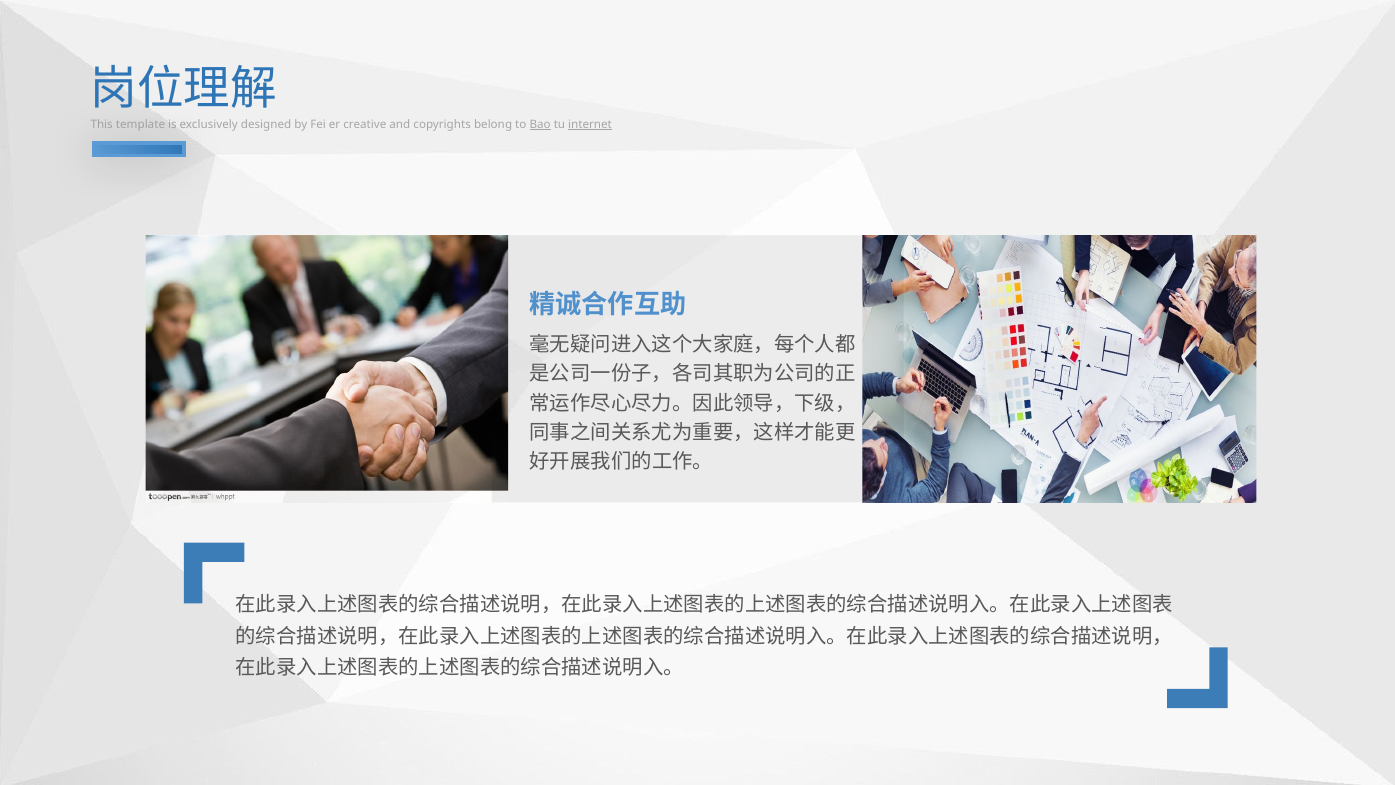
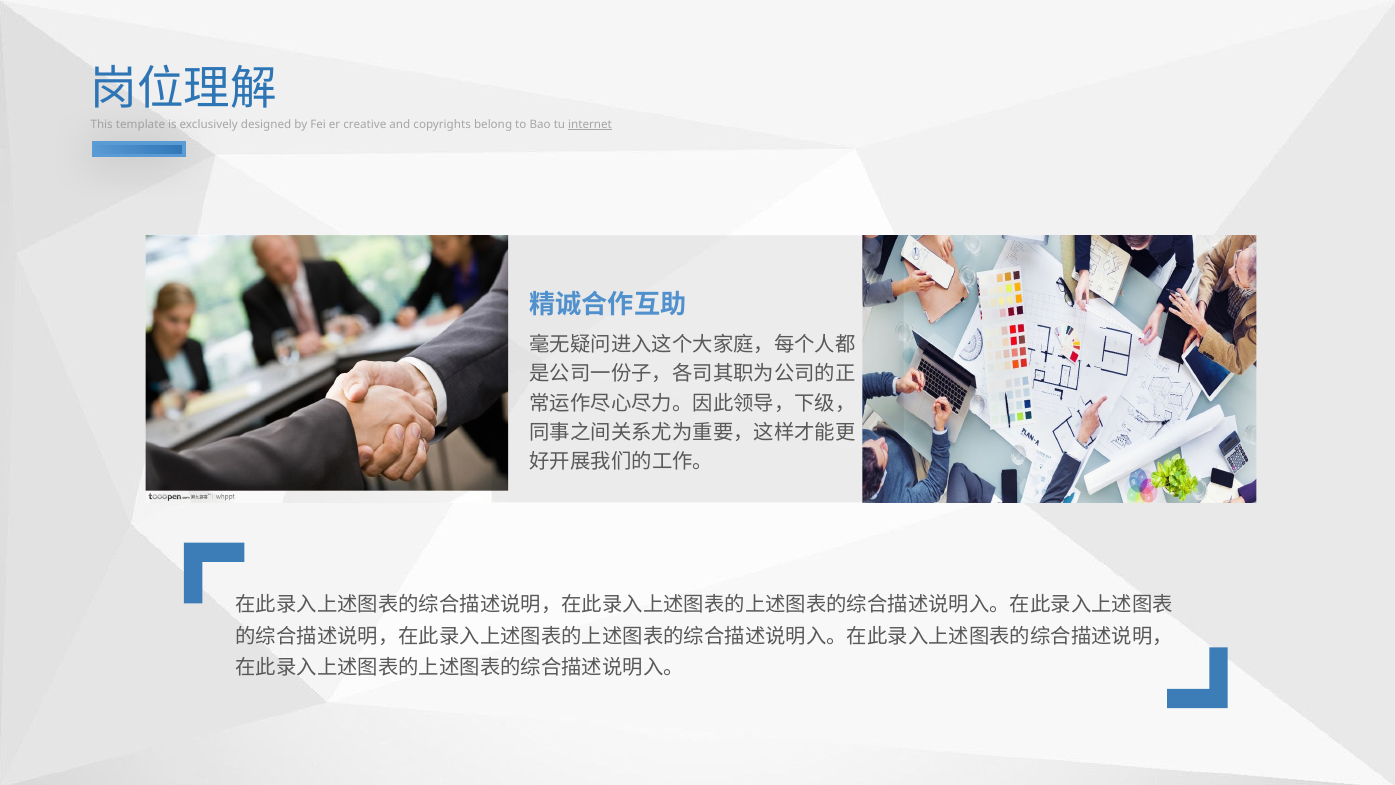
Bao underline: present -> none
